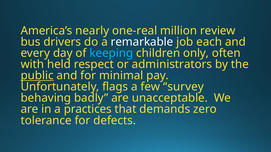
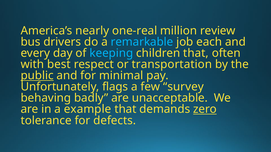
remarkable colour: white -> light blue
children only: only -> that
held: held -> best
administrators: administrators -> transportation
practices: practices -> example
zero underline: none -> present
